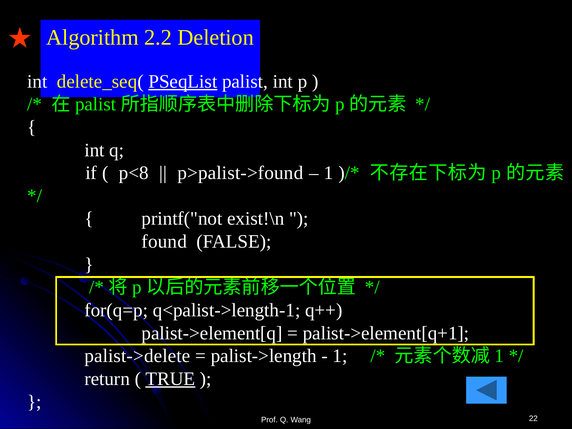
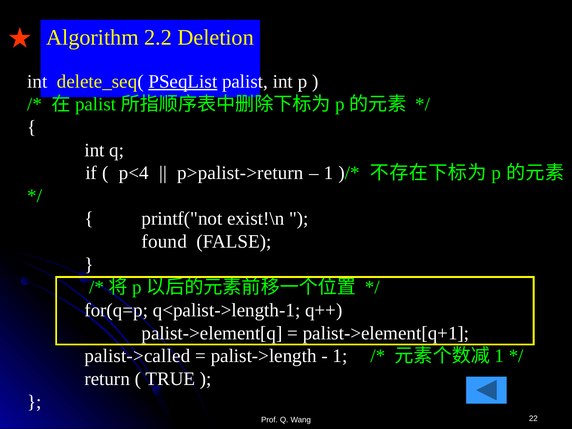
p<8: p<8 -> p<4
p>palist->found: p>palist->found -> p>palist->return
palist->delete: palist->delete -> palist->called
TRUE underline: present -> none
